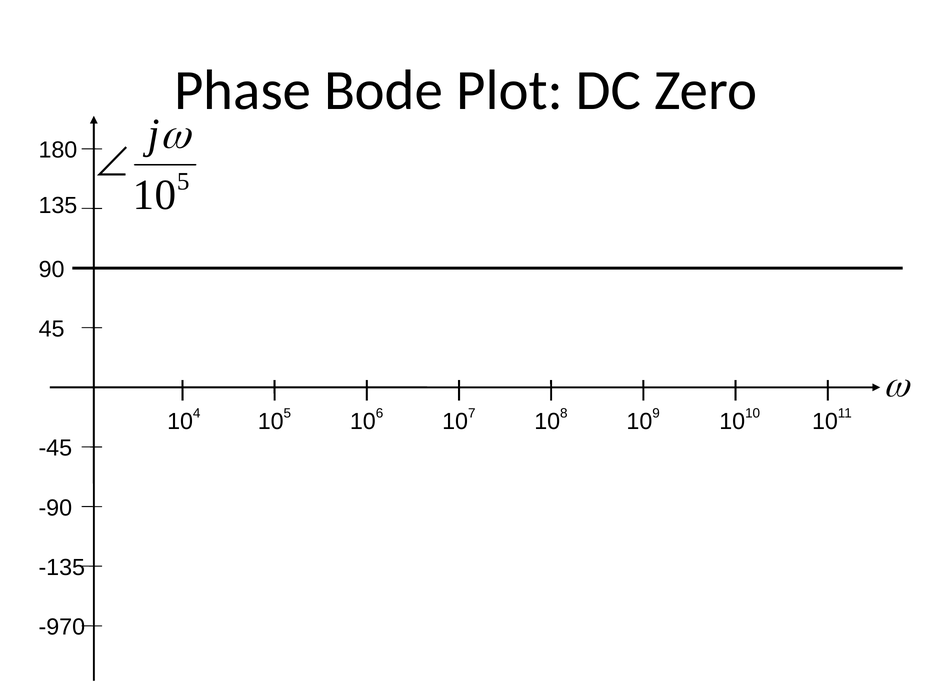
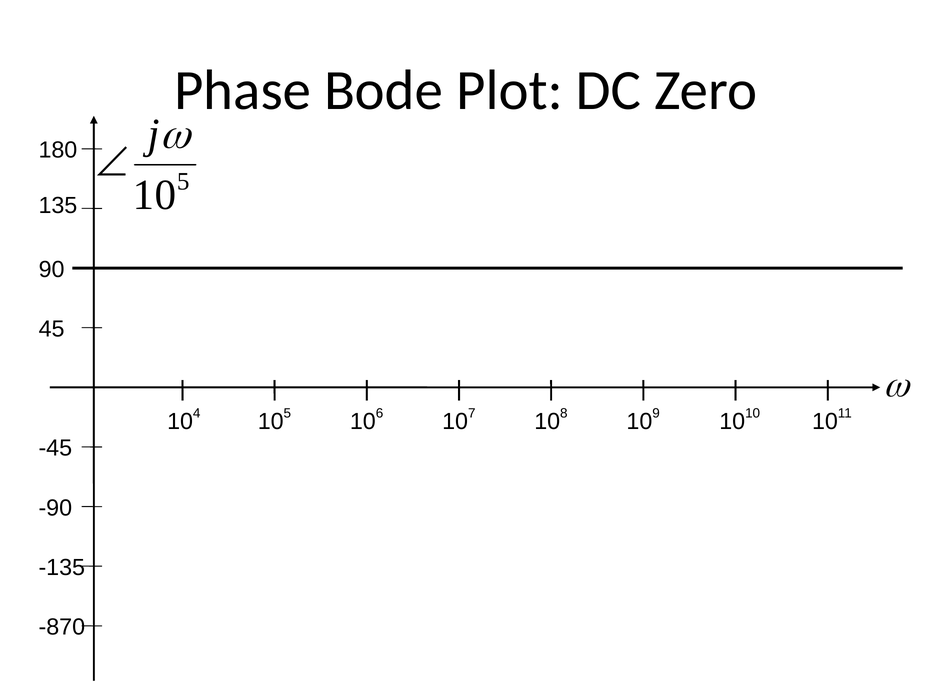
-970: -970 -> -870
